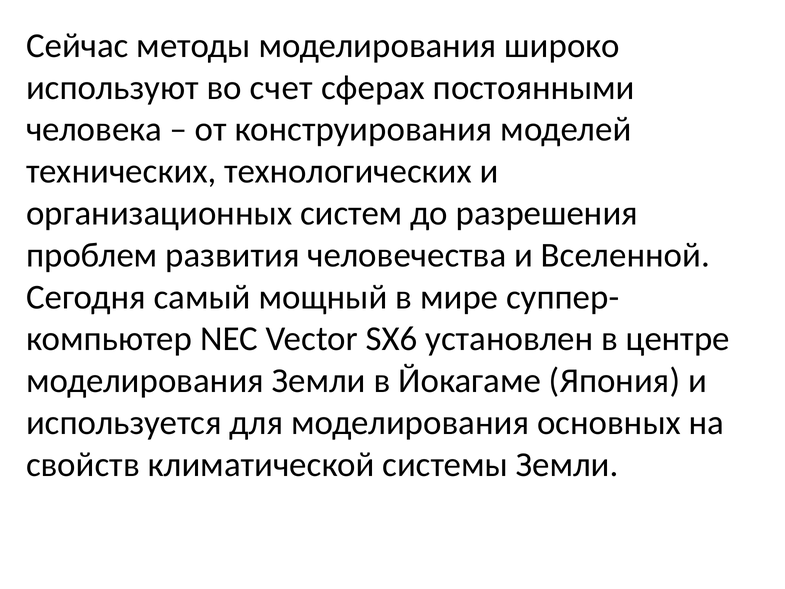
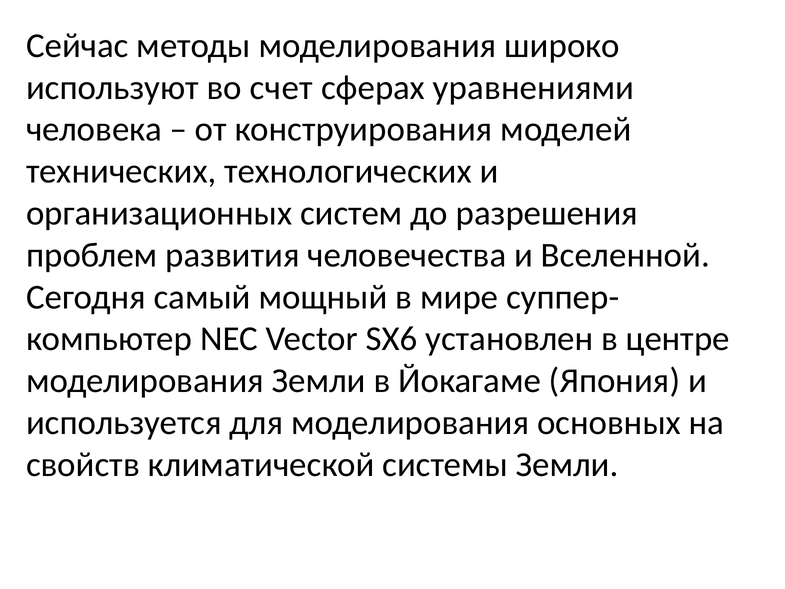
постоянными: постоянными -> уравнениями
